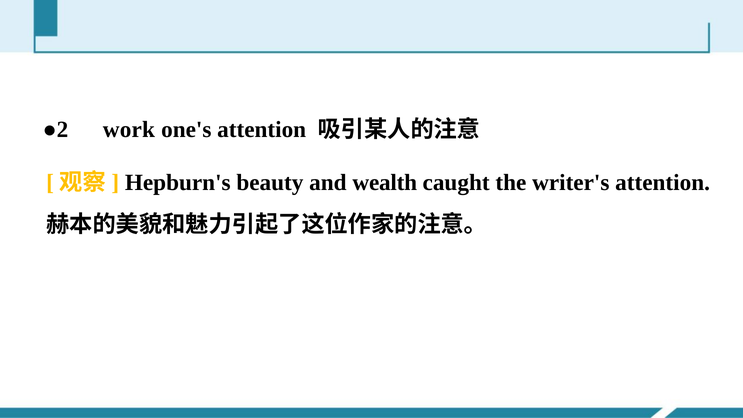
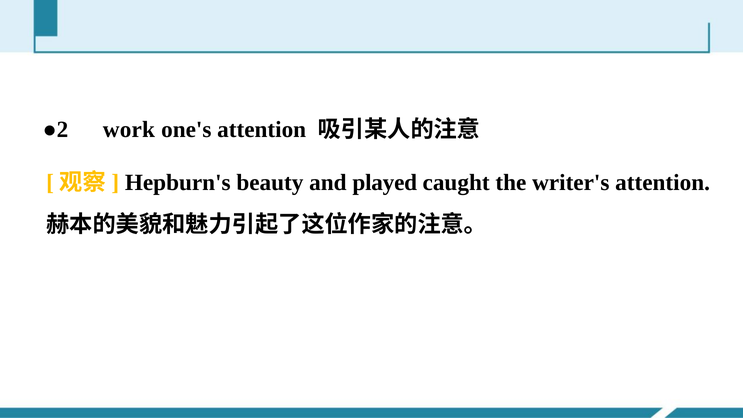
wealth: wealth -> played
